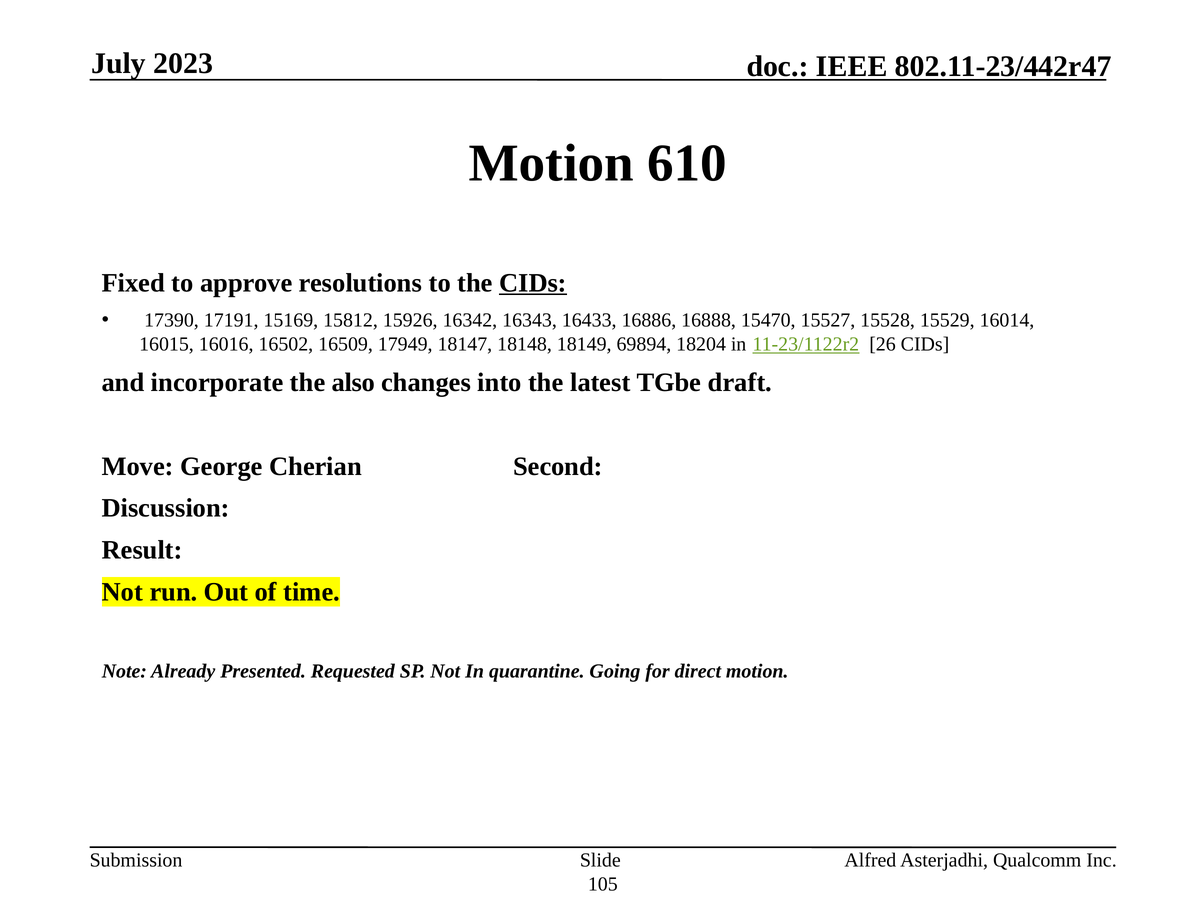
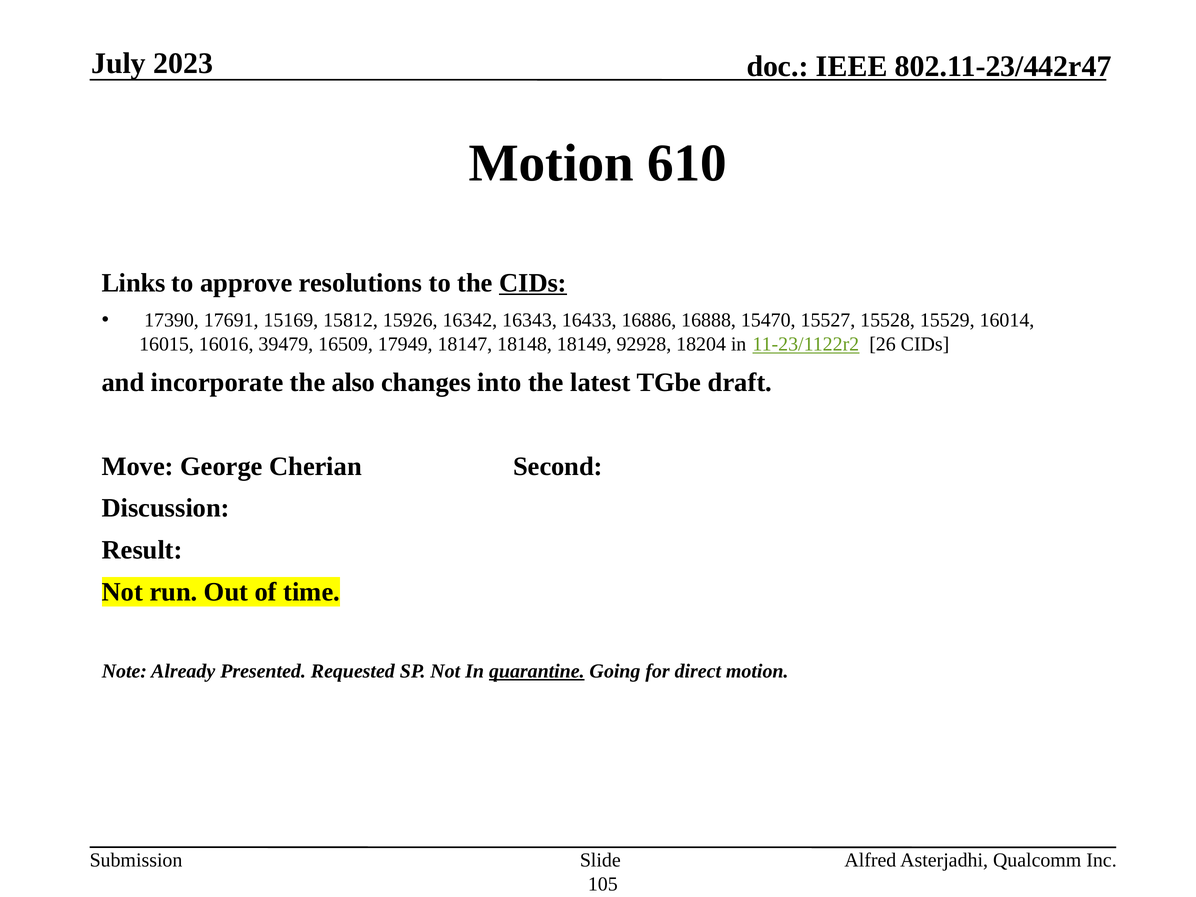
Fixed: Fixed -> Links
17191: 17191 -> 17691
16502: 16502 -> 39479
69894: 69894 -> 92928
quarantine underline: none -> present
